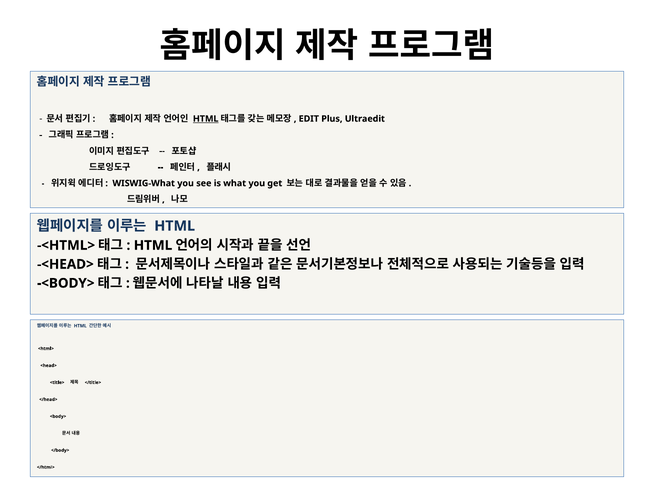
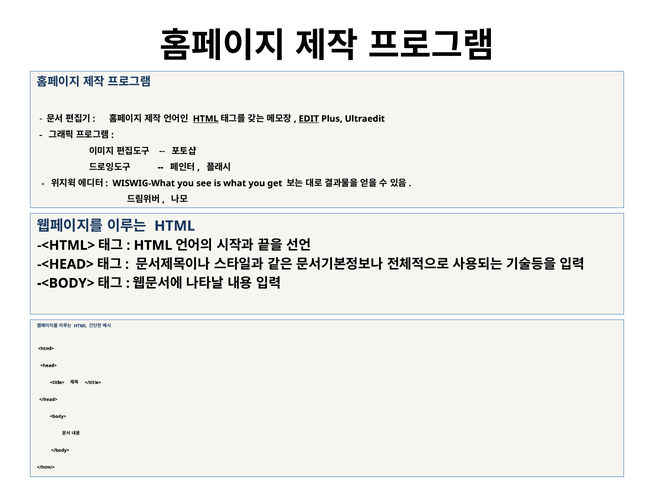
EDIT underline: none -> present
